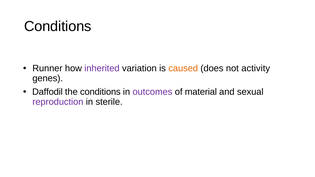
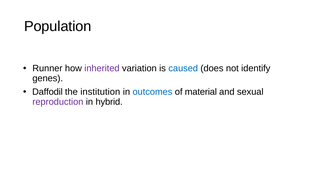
Conditions at (58, 26): Conditions -> Population
caused colour: orange -> blue
activity: activity -> identify
the conditions: conditions -> institution
outcomes colour: purple -> blue
sterile: sterile -> hybrid
